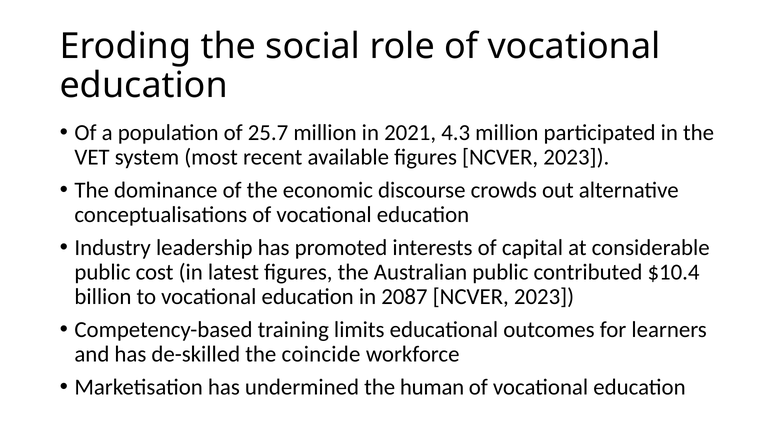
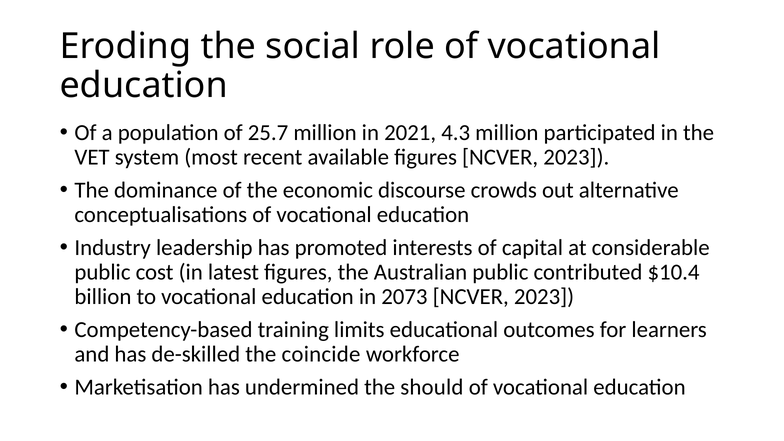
2087: 2087 -> 2073
human: human -> should
